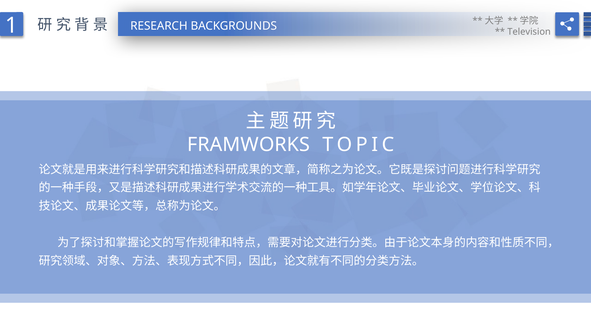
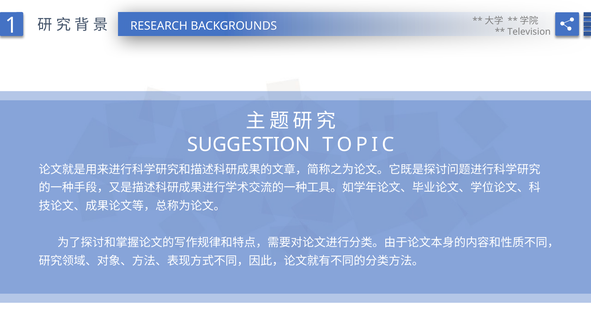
FRAMWORKS: FRAMWORKS -> SUGGESTION
